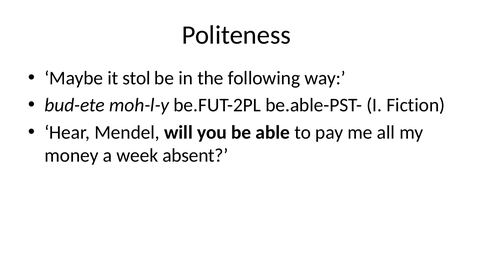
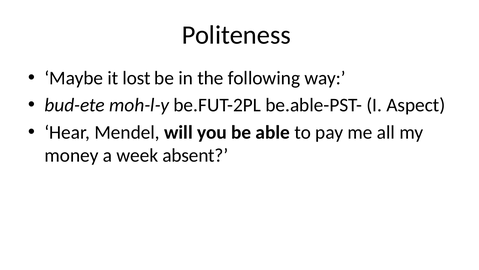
stol: stol -> lost
Fiction: Fiction -> Aspect
